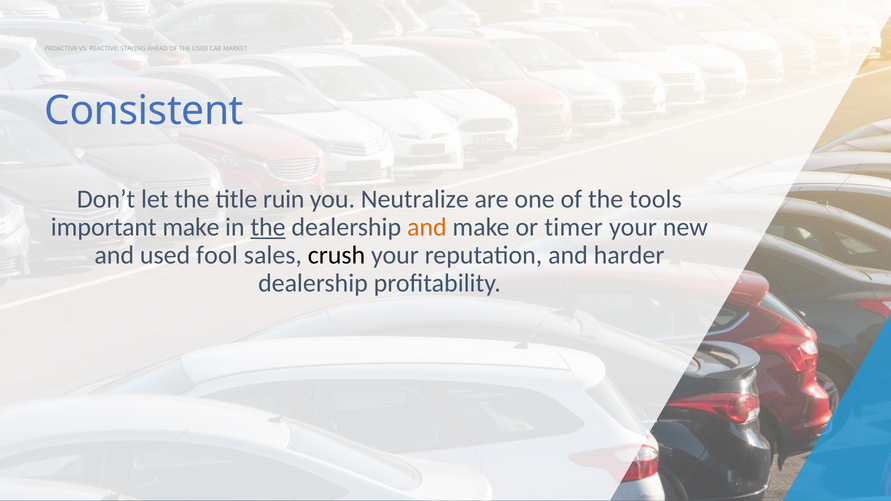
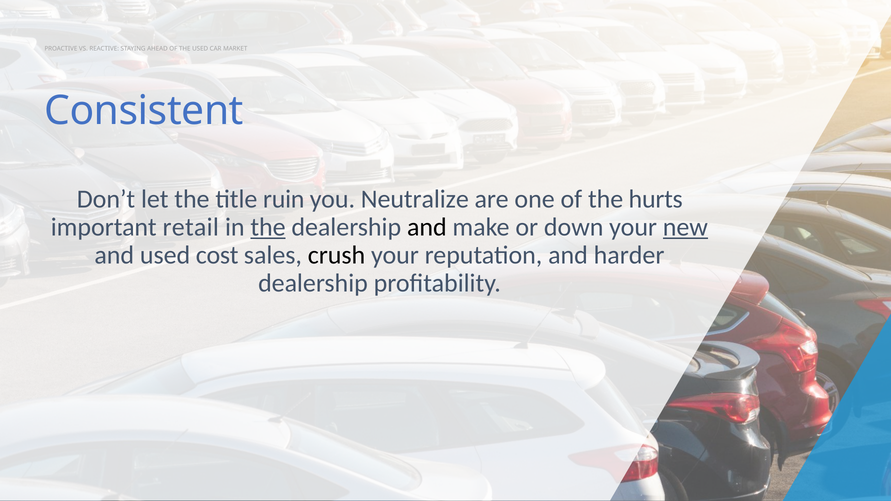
tools: tools -> hurts
important make: make -> retail
and at (427, 227) colour: orange -> black
timer: timer -> down
new underline: none -> present
fool: fool -> cost
